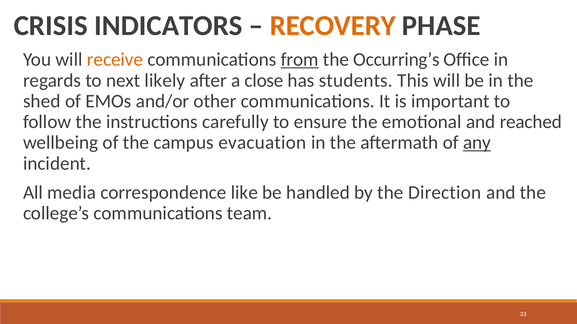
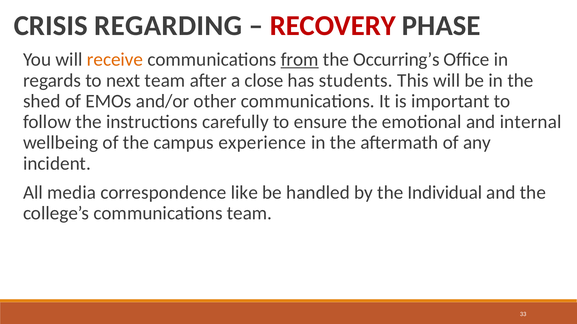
INDICATORS: INDICATORS -> REGARDING
RECOVERY colour: orange -> red
next likely: likely -> team
reached: reached -> internal
evacuation: evacuation -> experience
any underline: present -> none
Direction: Direction -> Individual
